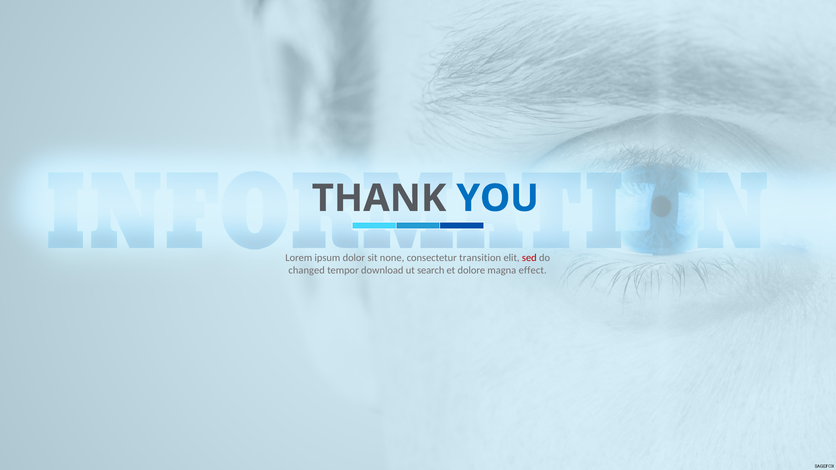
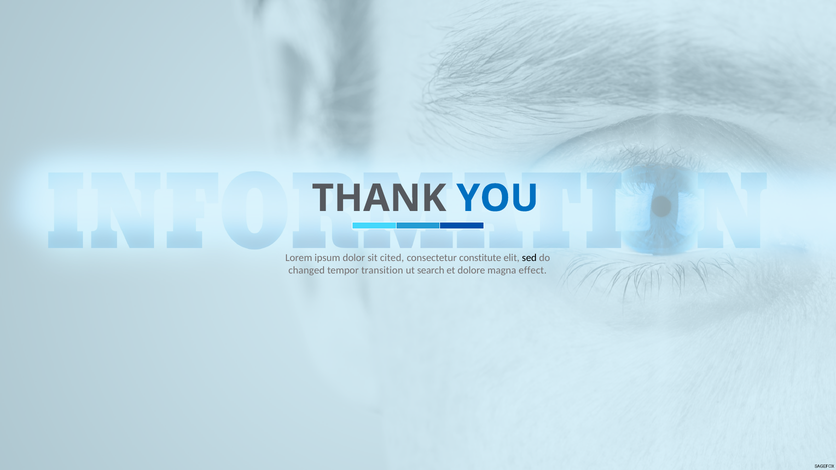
none: none -> cited
transition: transition -> constitute
sed colour: red -> black
download: download -> transition
